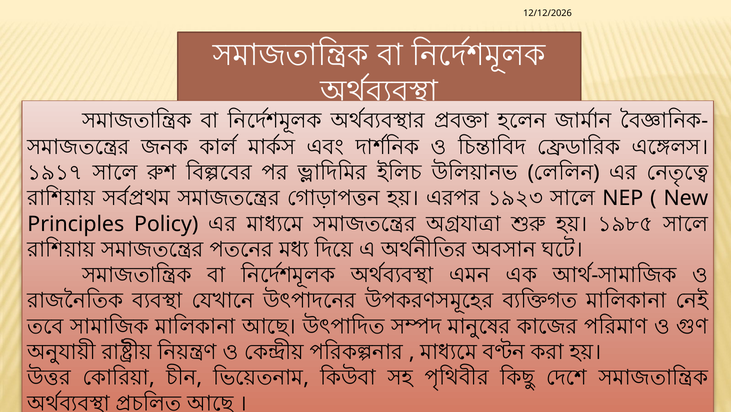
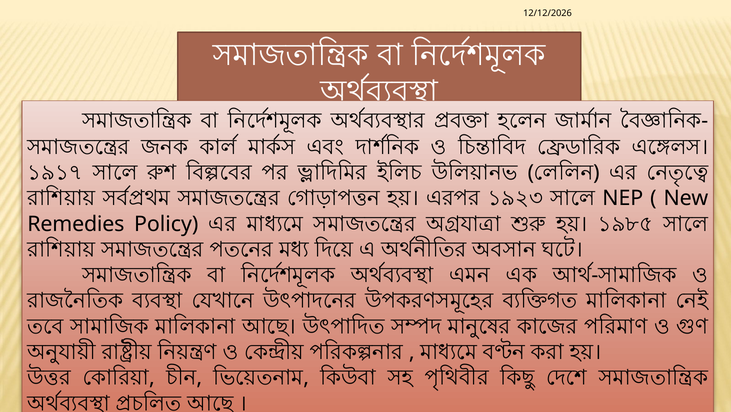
Principles: Principles -> Remedies
